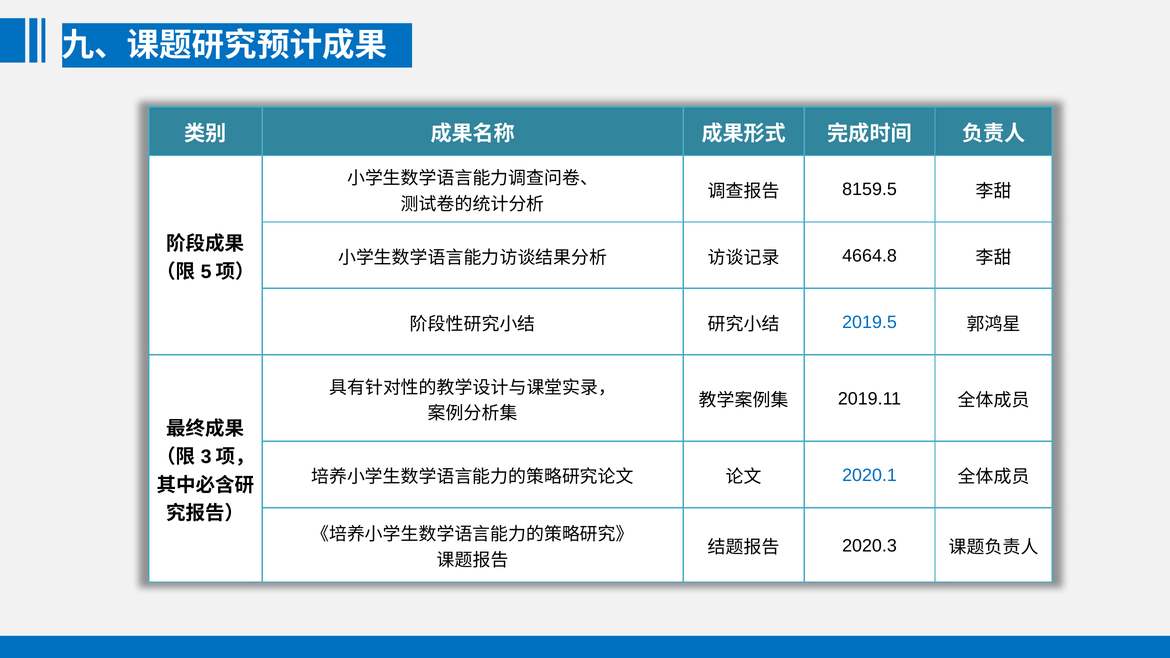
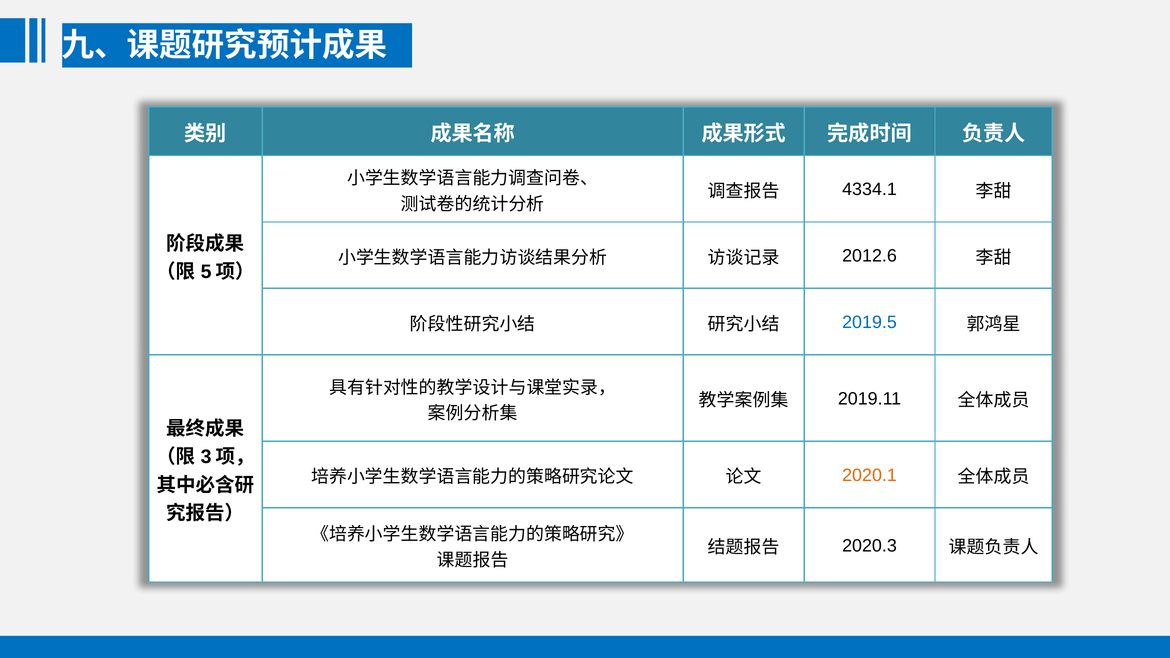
8159.5: 8159.5 -> 4334.1
4664.8: 4664.8 -> 2012.6
2020.1 colour: blue -> orange
